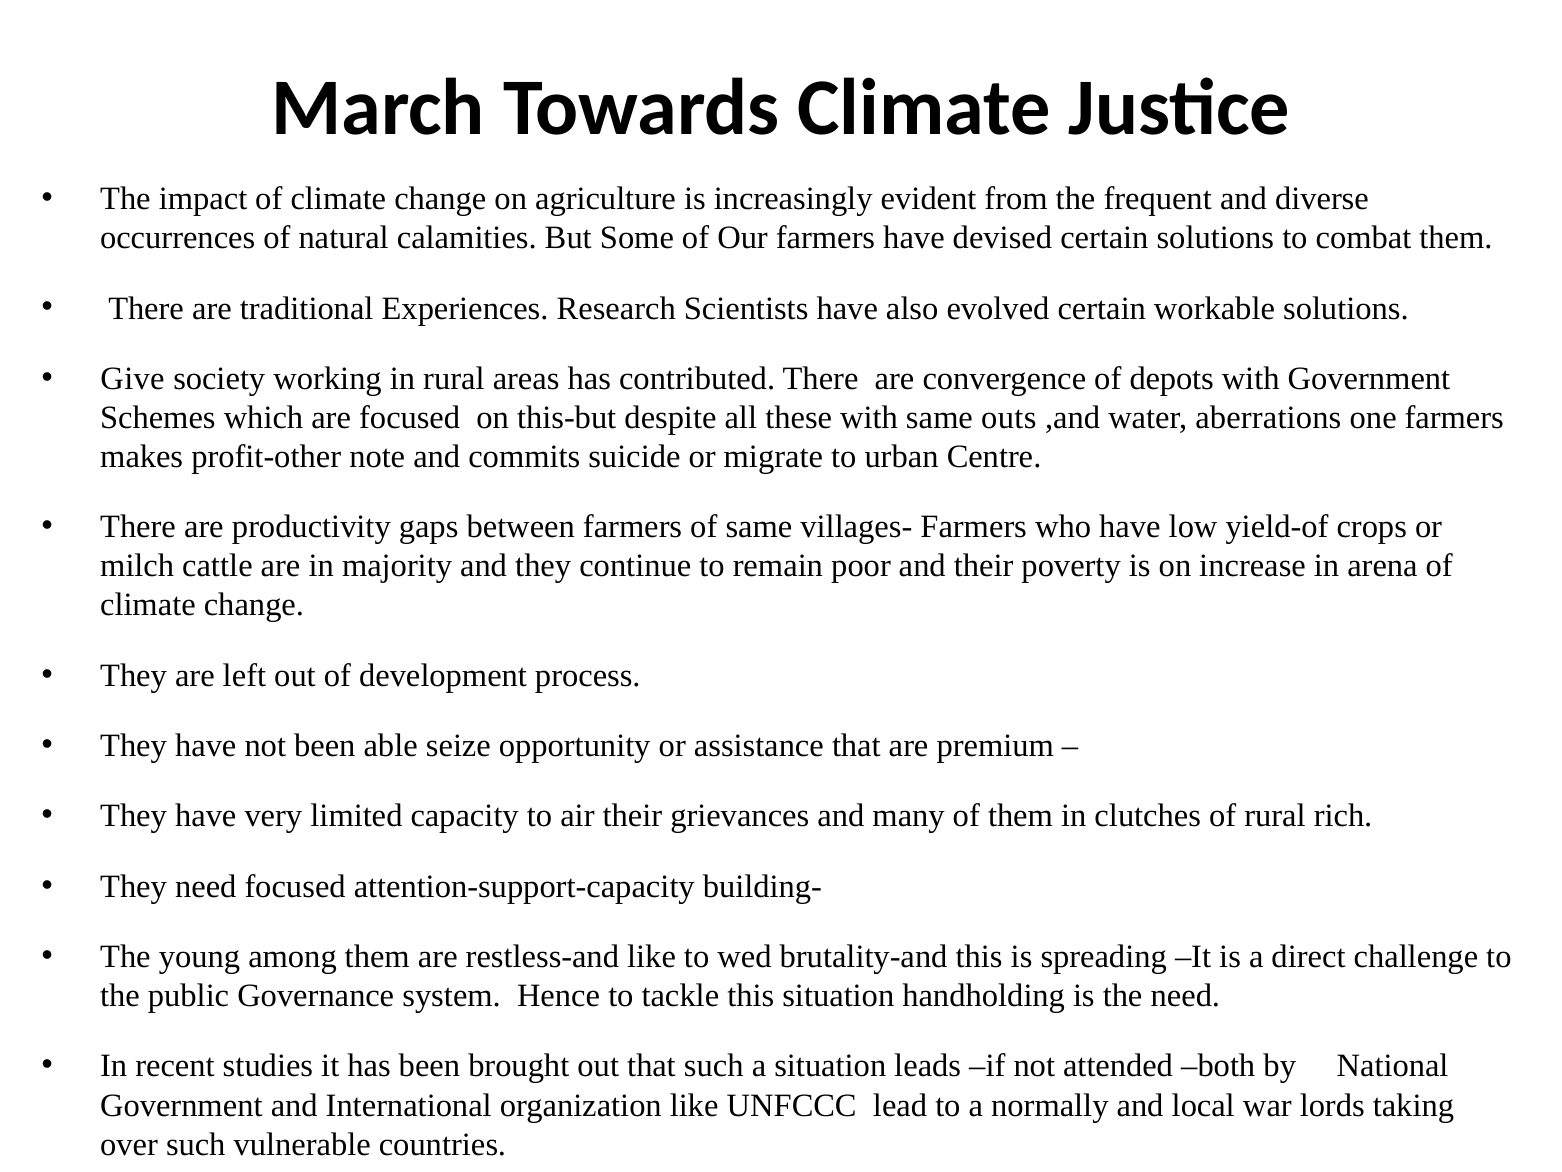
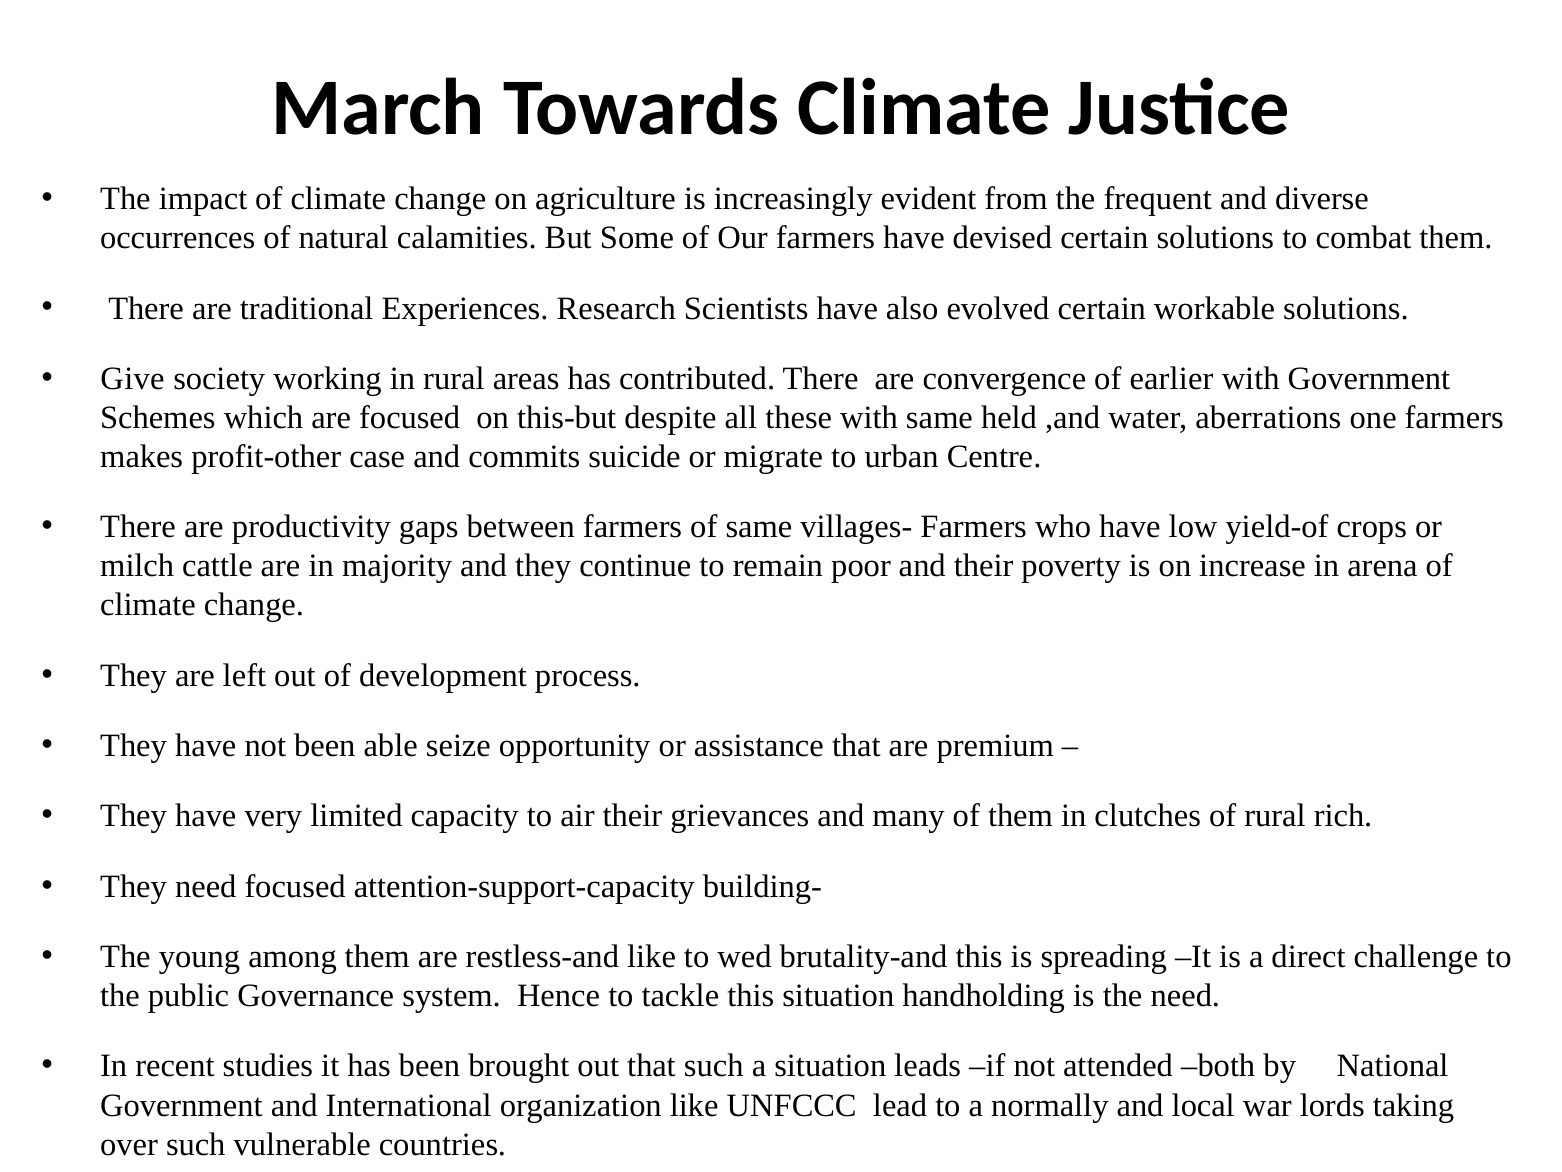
depots: depots -> earlier
outs: outs -> held
note: note -> case
